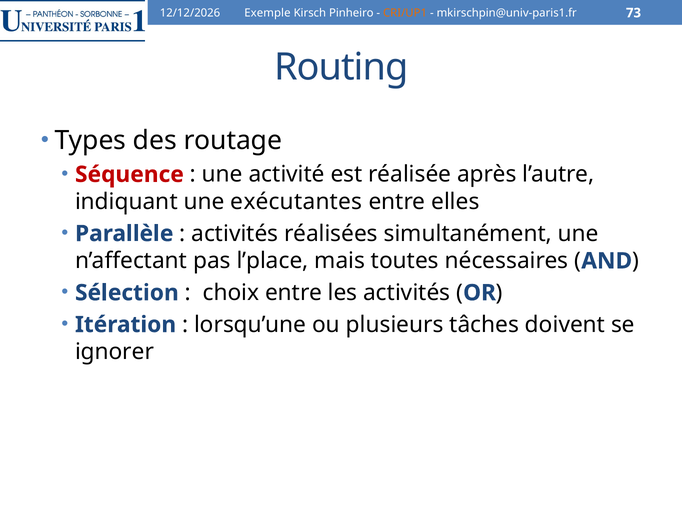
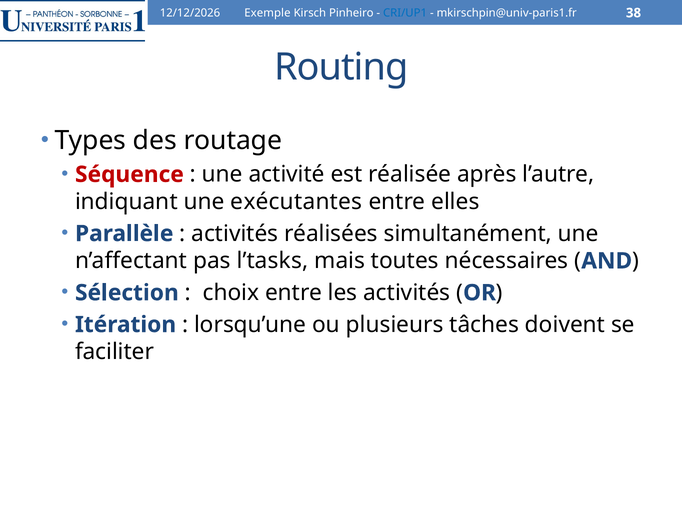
CRI/UP1 colour: orange -> blue
73: 73 -> 38
l’place: l’place -> l’tasks
ignorer: ignorer -> faciliter
